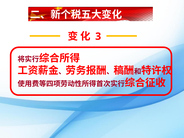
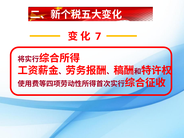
3: 3 -> 7
